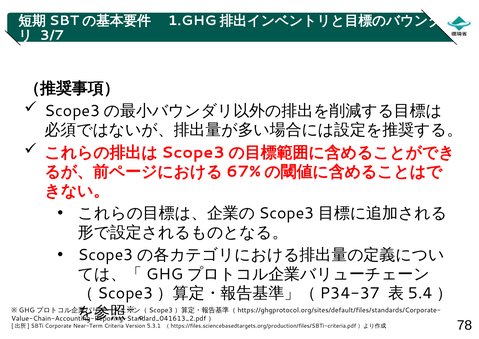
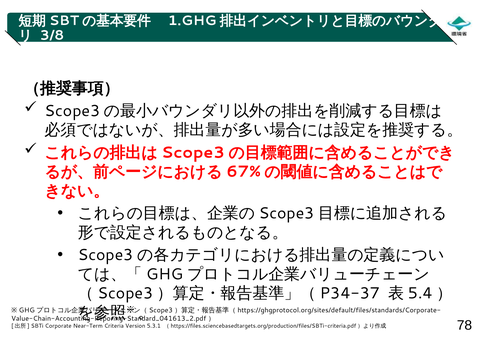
3/7: 3/7 -> 3/8
